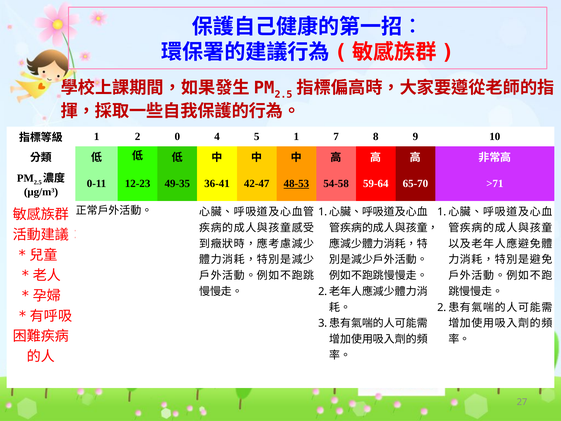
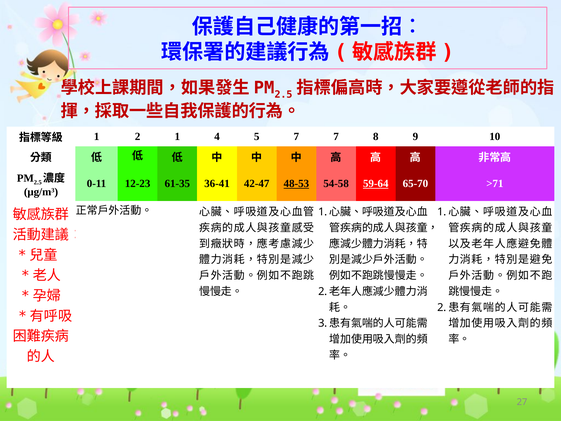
2 0: 0 -> 1
5 1: 1 -> 7
49-35: 49-35 -> 61-35
59-64 underline: none -> present
